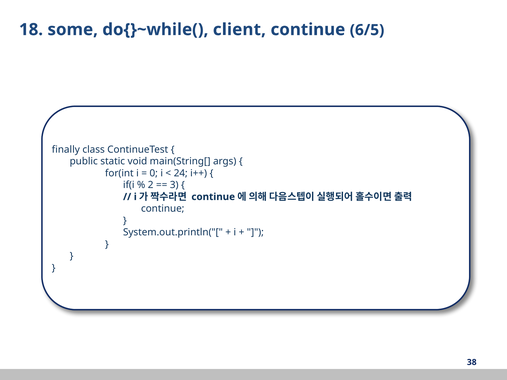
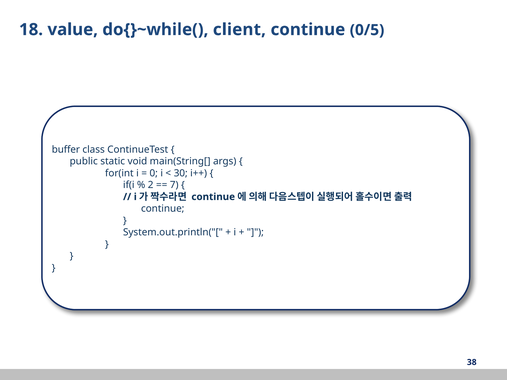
some: some -> value
6/5: 6/5 -> 0/5
finally: finally -> buffer
24: 24 -> 30
3: 3 -> 7
